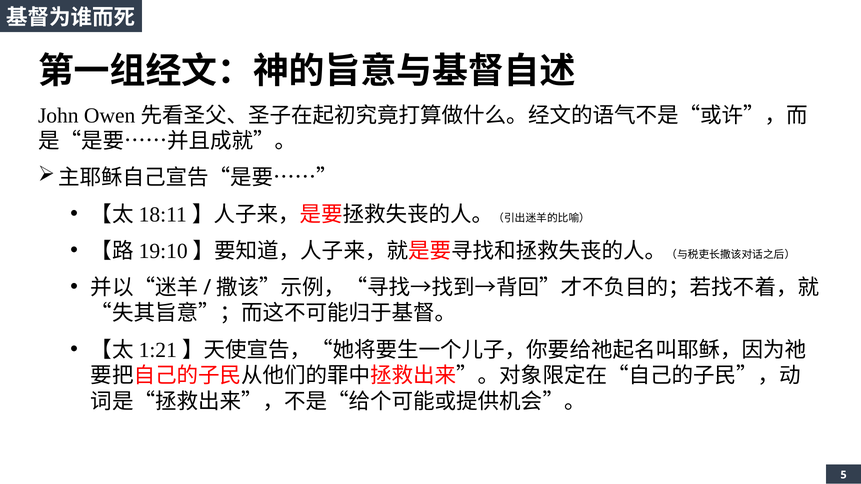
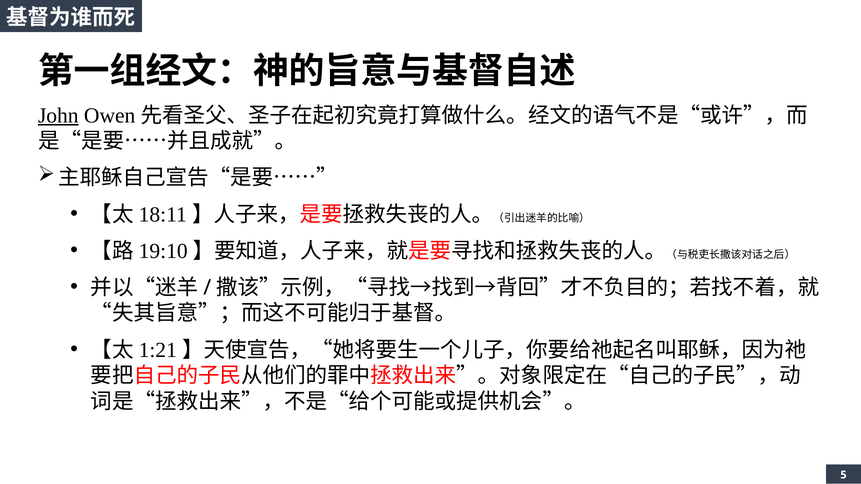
John underline: none -> present
